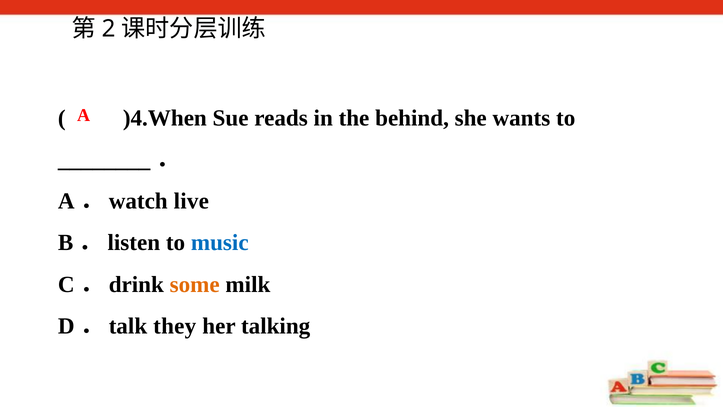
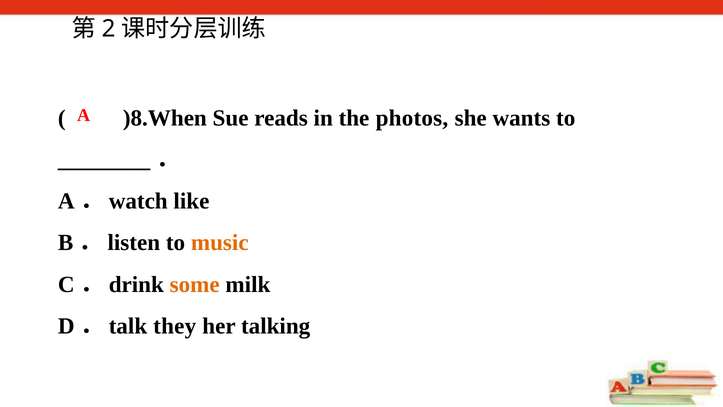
)4.When: )4.When -> )8.When
behind: behind -> photos
live: live -> like
music colour: blue -> orange
